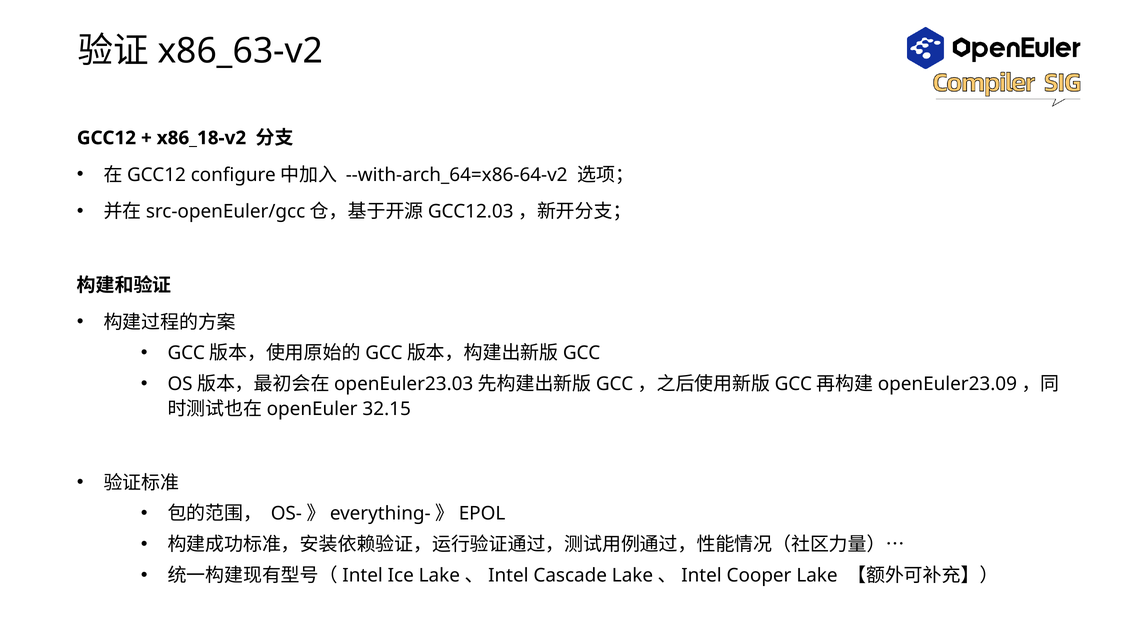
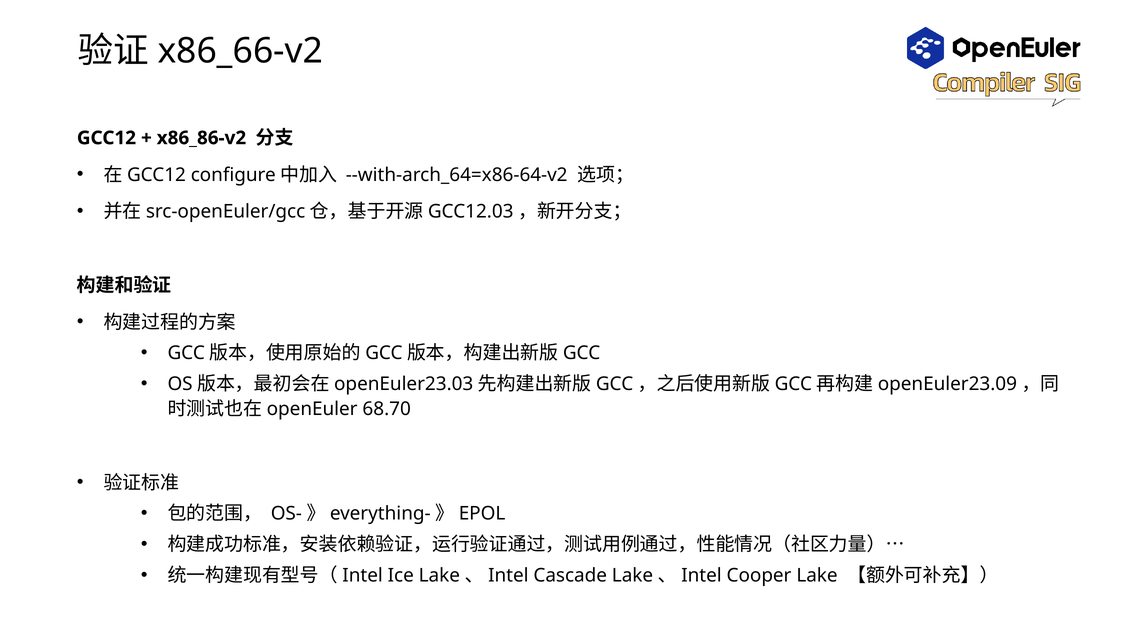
x86_63-v2: x86_63-v2 -> x86_66-v2
x86_18-v2: x86_18-v2 -> x86_86-v2
32.15: 32.15 -> 68.70
